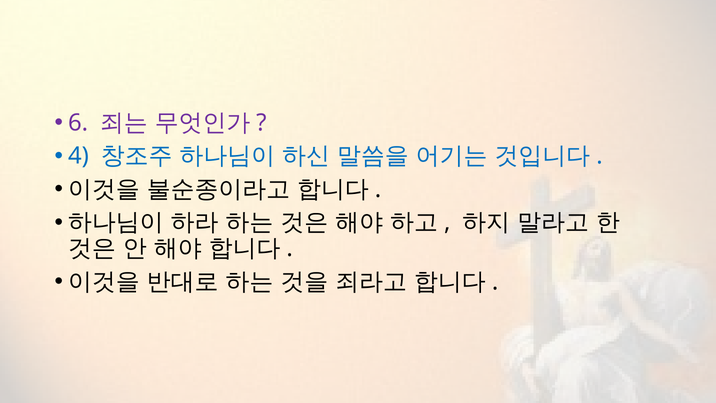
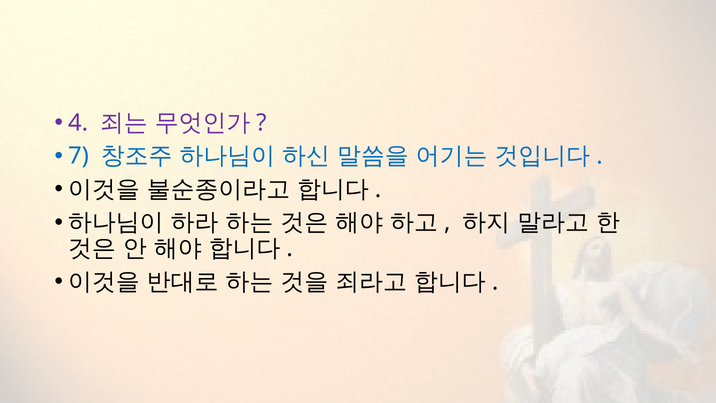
6: 6 -> 4
4: 4 -> 7
